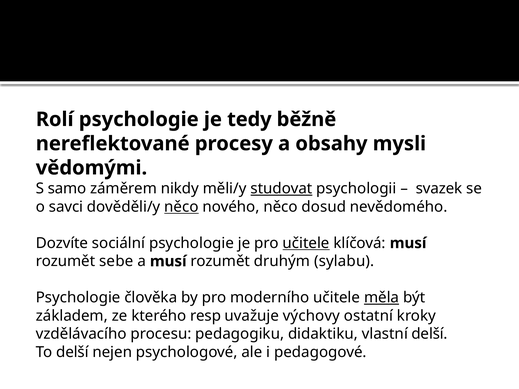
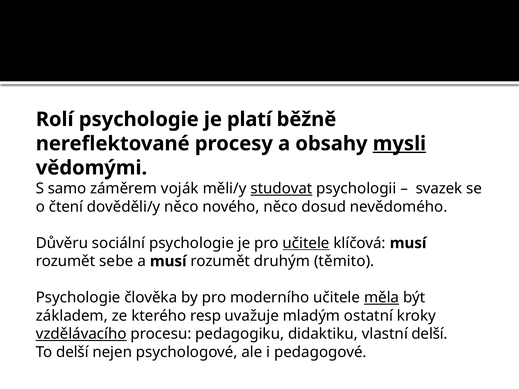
tedy: tedy -> platí
mysli underline: none -> present
nikdy: nikdy -> voják
savci: savci -> čtení
něco at (181, 207) underline: present -> none
Dozvíte: Dozvíte -> Důvěru
sylabu: sylabu -> těmito
výchovy: výchovy -> mladým
vzdělávacího underline: none -> present
